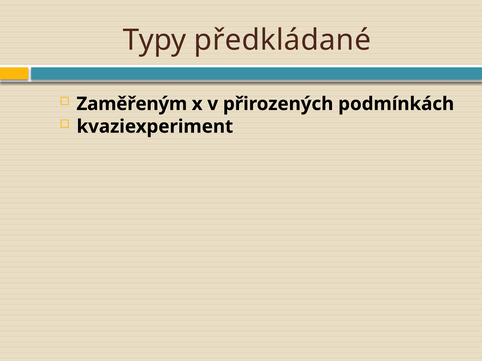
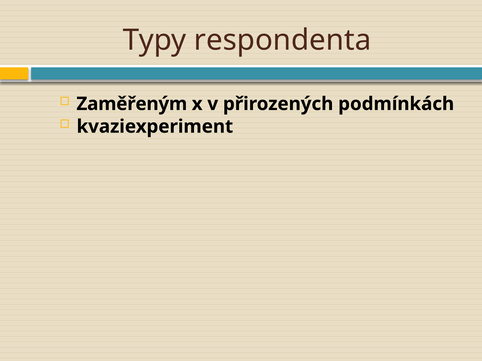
předkládané: předkládané -> respondenta
